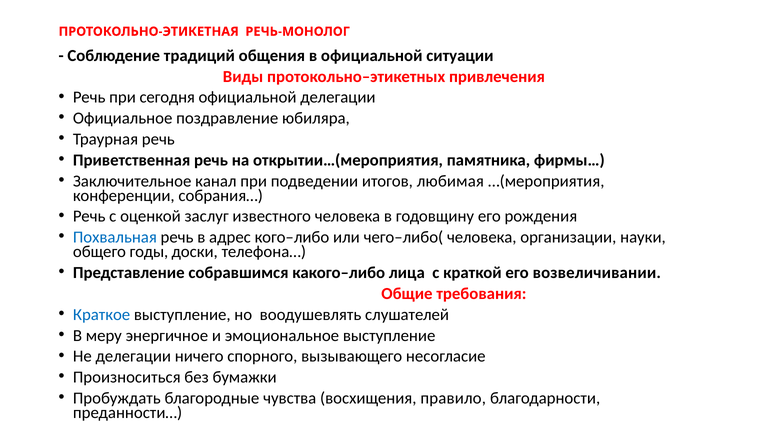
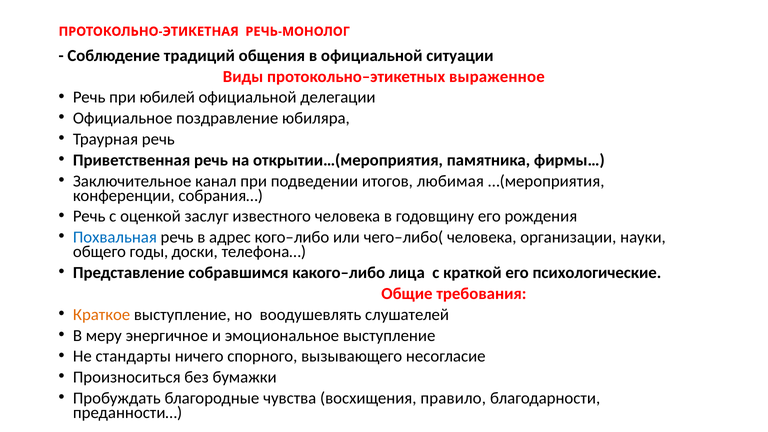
привлечения: привлечения -> выраженное
сегодня: сегодня -> юбилей
возвеличивании: возвеличивании -> психологические
Краткое colour: blue -> orange
Не делегации: делегации -> стандарты
